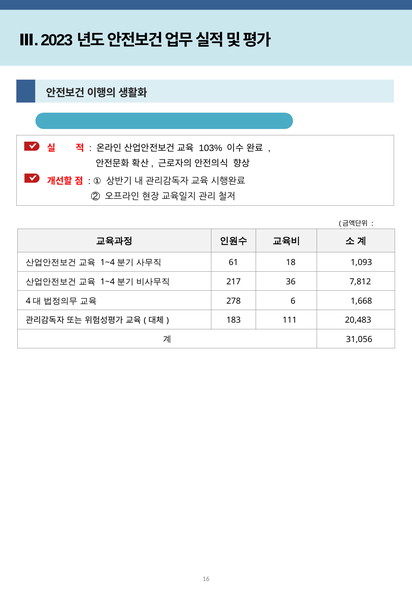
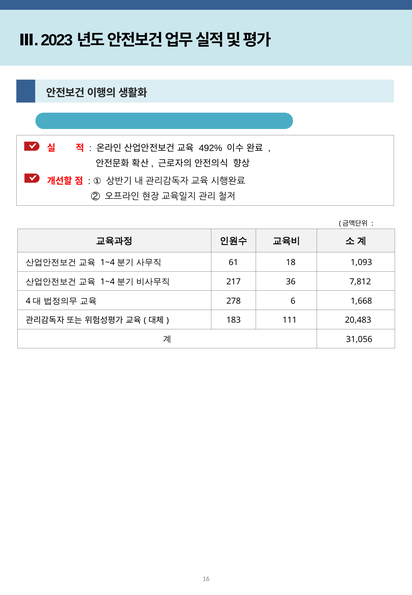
103%: 103% -> 492%
